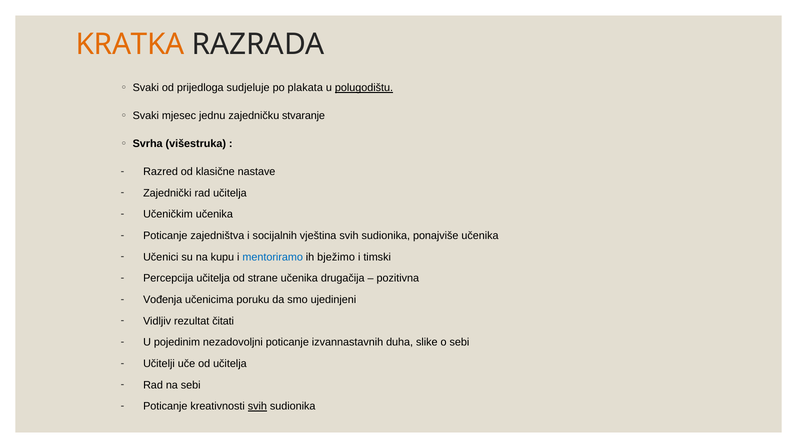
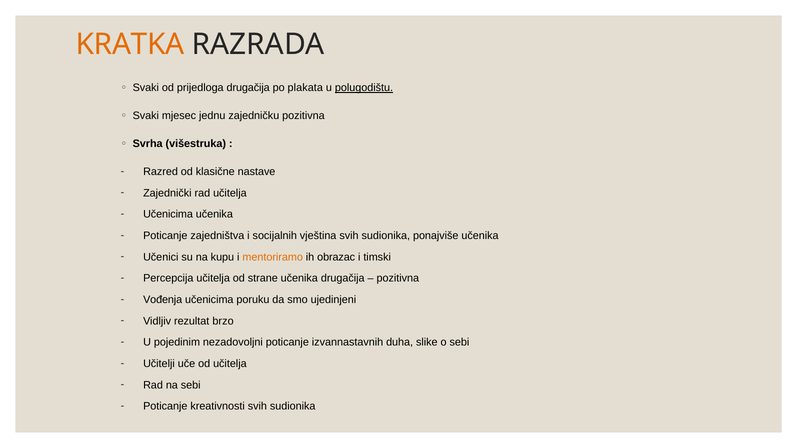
prijedloga sudjeluje: sudjeluje -> drugačija
zajedničku stvaranje: stvaranje -> pozitivna
Učeničkim at (168, 214): Učeničkim -> Učenicima
mentoriramo colour: blue -> orange
bježimo: bježimo -> obrazac
čitati: čitati -> brzo
svih at (257, 407) underline: present -> none
